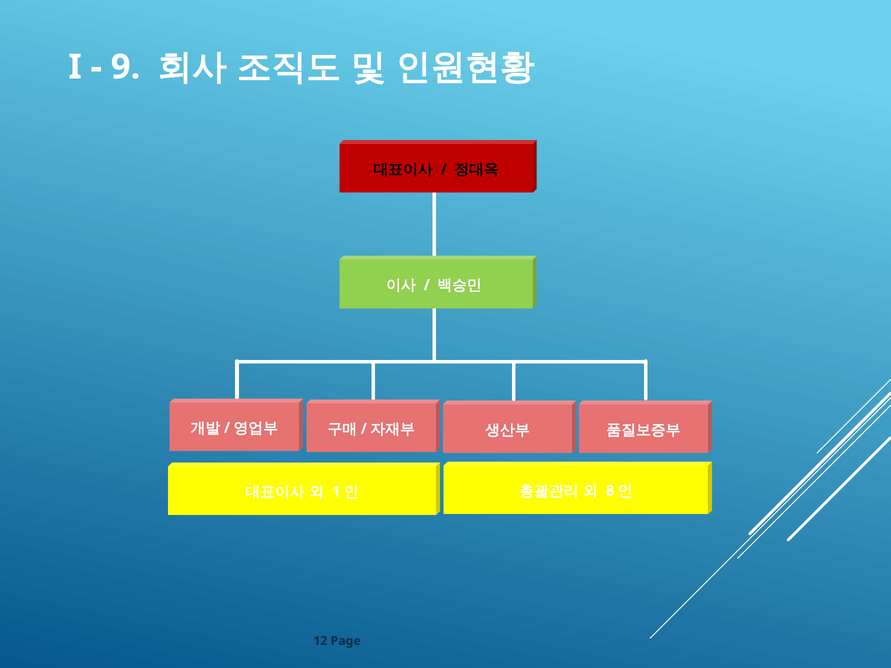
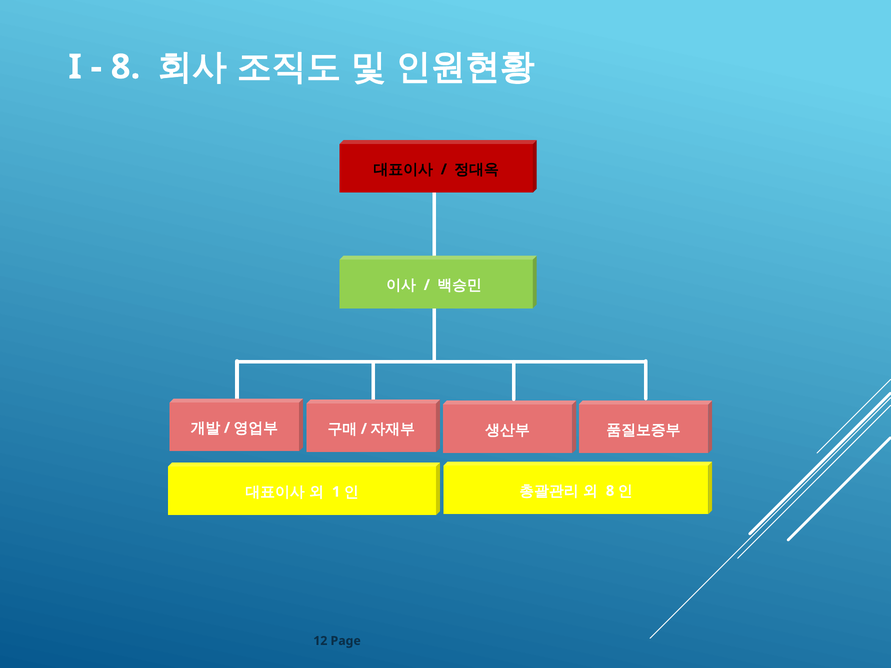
9 at (126, 67): 9 -> 8
